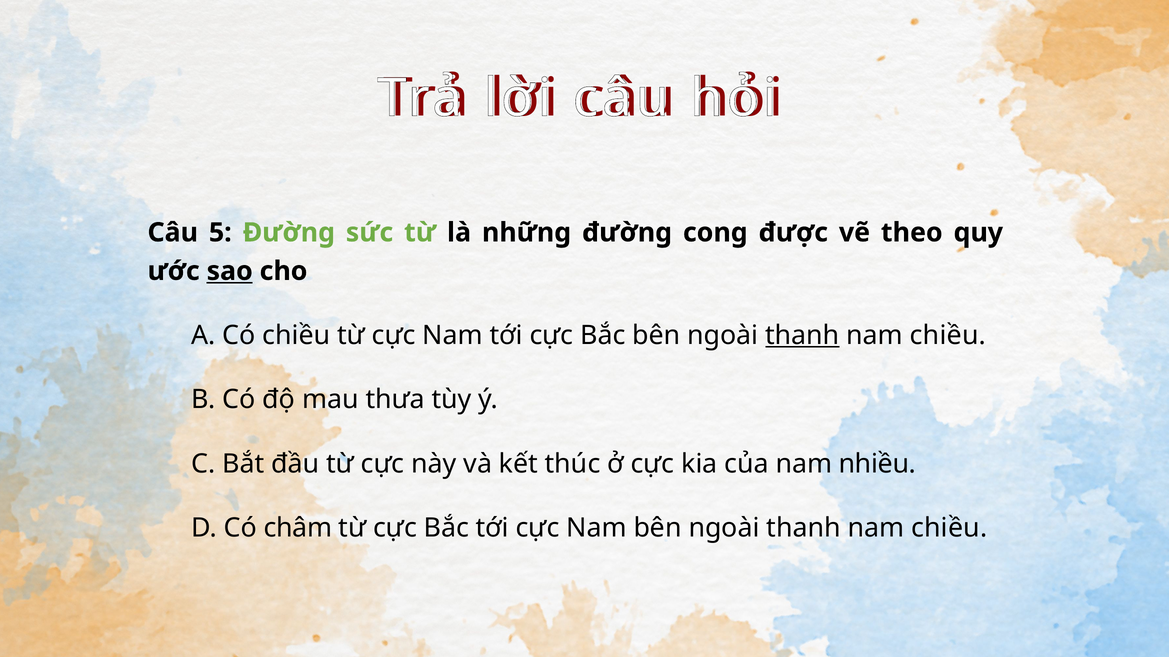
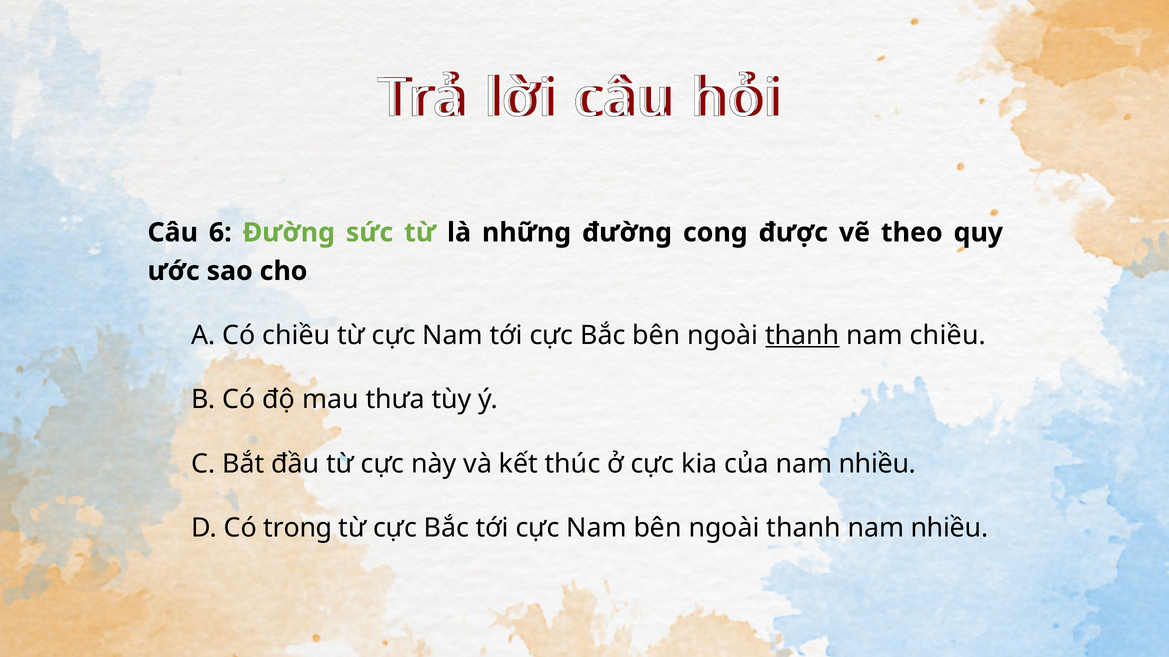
5: 5 -> 6
sao underline: present -> none
châm: châm -> trong
chiều at (949, 528): chiều -> nhiều
